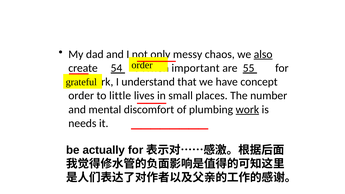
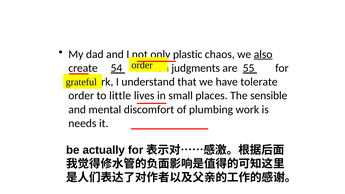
messy: messy -> plastic
important: important -> judgments
concept: concept -> tolerate
number: number -> sensible
work at (247, 109) underline: present -> none
